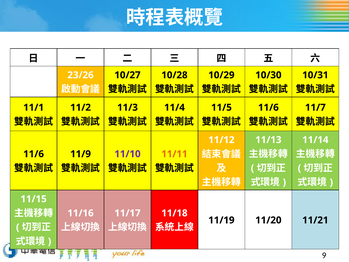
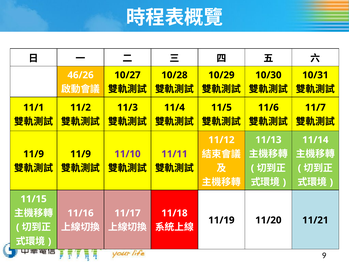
23/26: 23/26 -> 46/26
11/6 at (34, 154): 11/6 -> 11/9
11/11 colour: orange -> purple
